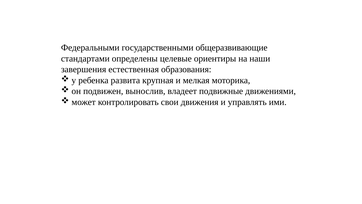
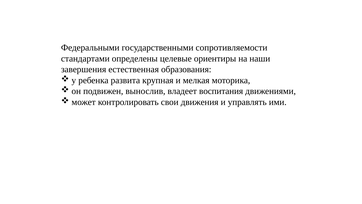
общеразвивающие: общеразвивающие -> сопротивляемости
подвижные: подвижные -> воспитания
